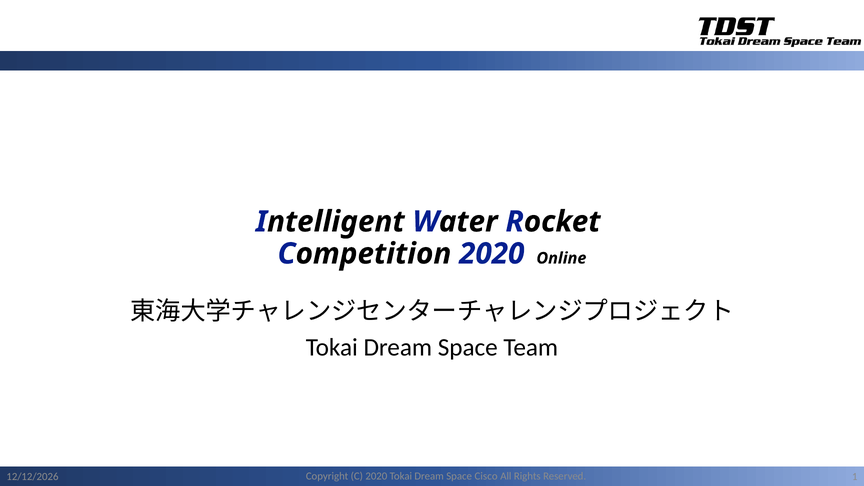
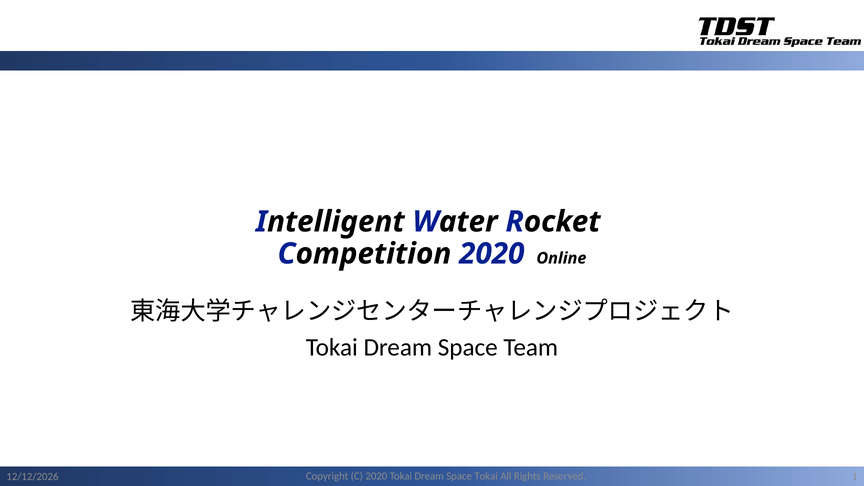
Space Cisco: Cisco -> Tokai
